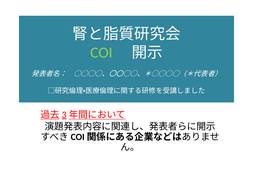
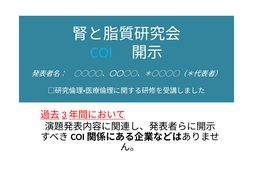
COI colour: light green -> light blue
